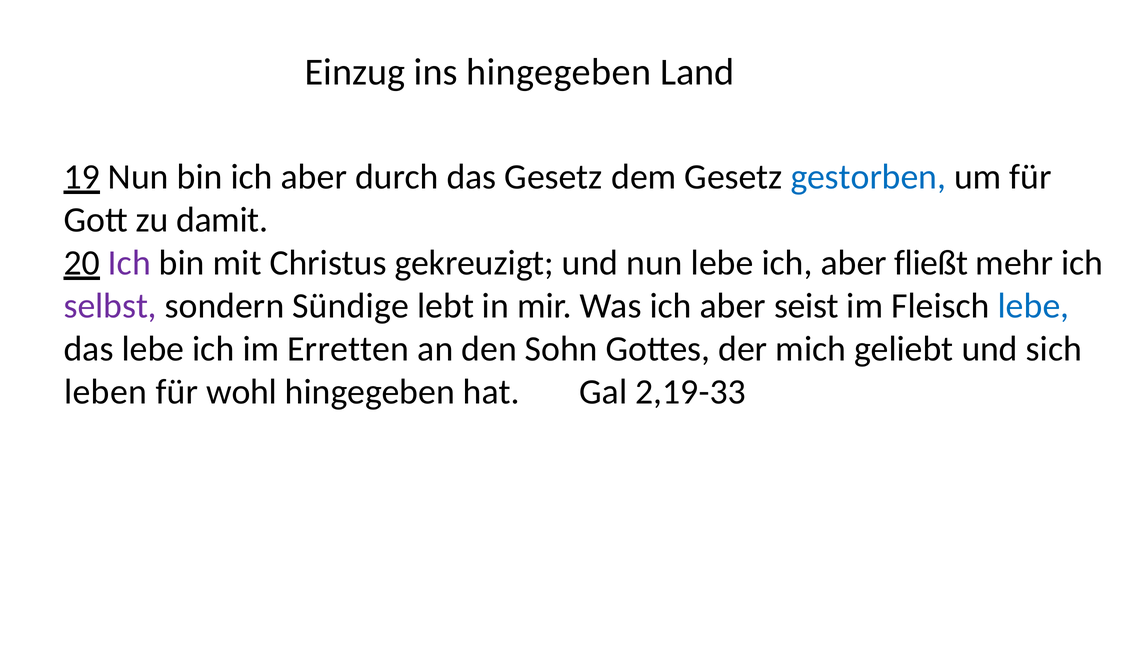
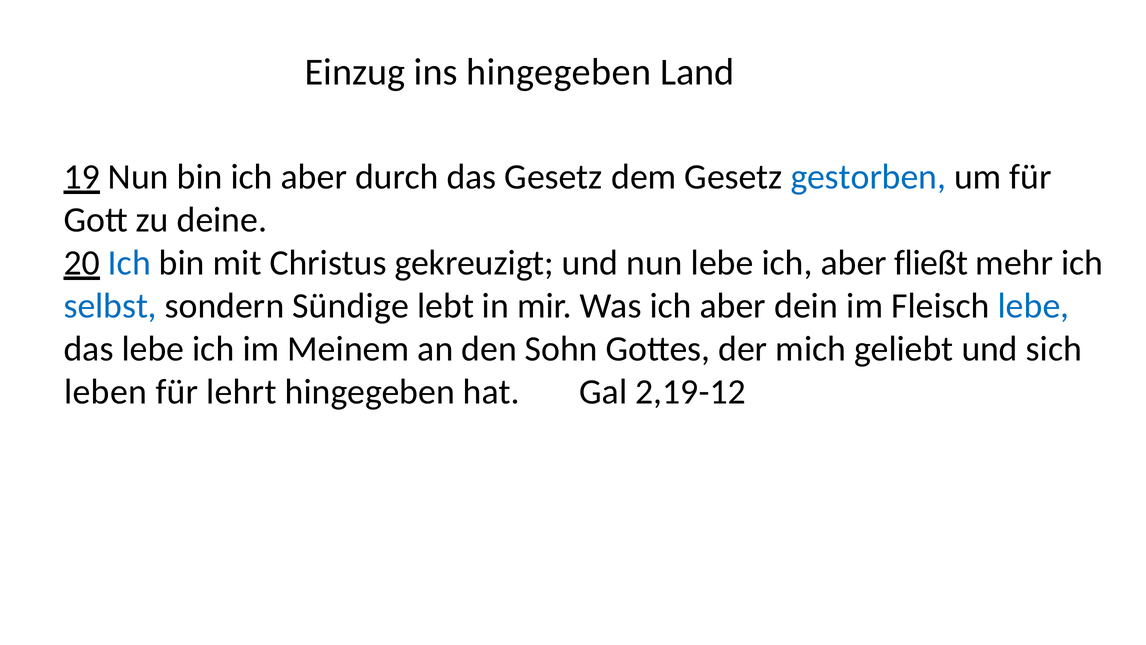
damit: damit -> deine
Ich at (129, 263) colour: purple -> blue
selbst colour: purple -> blue
seist: seist -> dein
Erretten: Erretten -> Meinem
wohl: wohl -> lehrt
2,19-33: 2,19-33 -> 2,19-12
